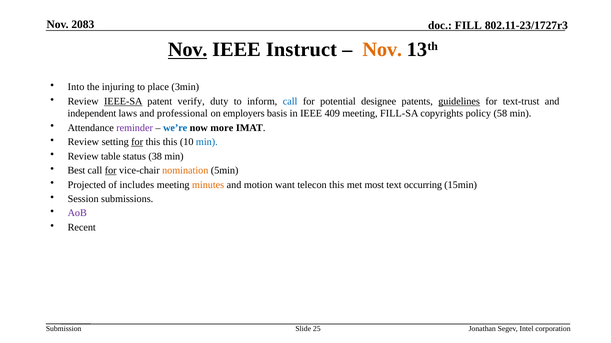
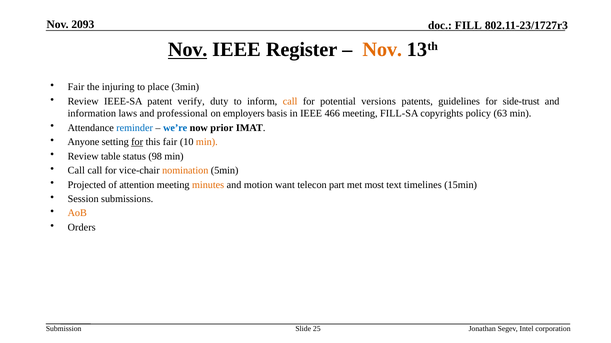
2083: 2083 -> 2093
Instruct: Instruct -> Register
Into at (76, 87): Into -> Fair
IEEE-SA underline: present -> none
call at (290, 102) colour: blue -> orange
designee: designee -> versions
guidelines underline: present -> none
text-trust: text-trust -> side-trust
independent: independent -> information
409: 409 -> 466
58: 58 -> 63
reminder colour: purple -> blue
more: more -> prior
Review at (83, 142): Review -> Anyone
this this: this -> fair
min at (207, 142) colour: blue -> orange
38: 38 -> 98
Best at (76, 171): Best -> Call
for at (111, 171) underline: present -> none
includes: includes -> attention
telecon this: this -> part
occurring: occurring -> timelines
AoB colour: purple -> orange
Recent: Recent -> Orders
